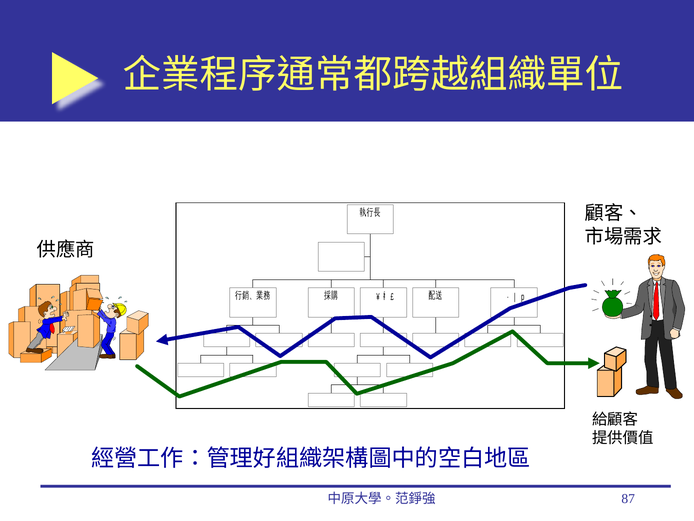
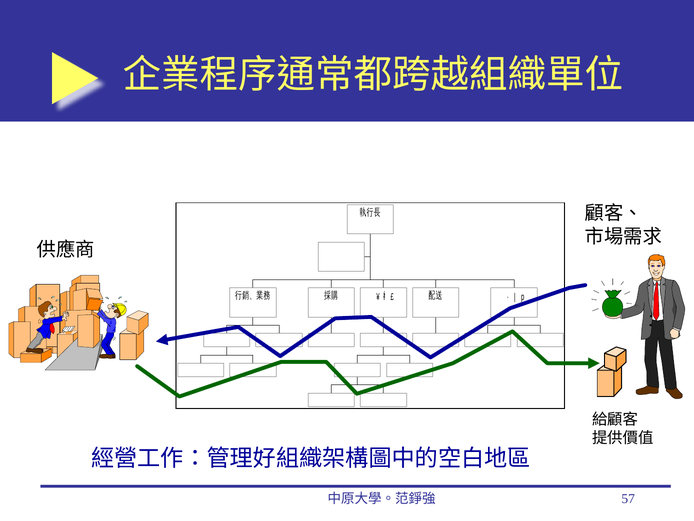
87: 87 -> 57
